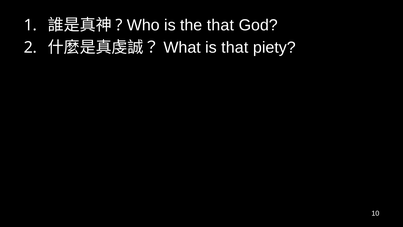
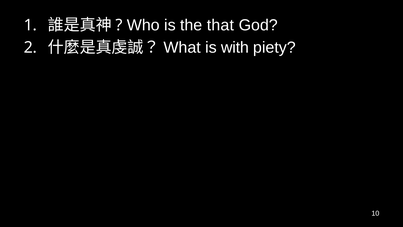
is that: that -> with
